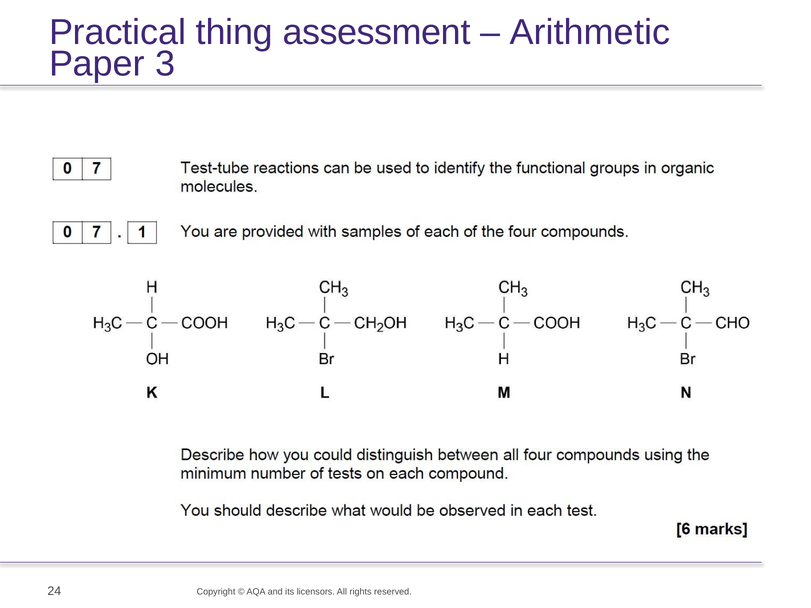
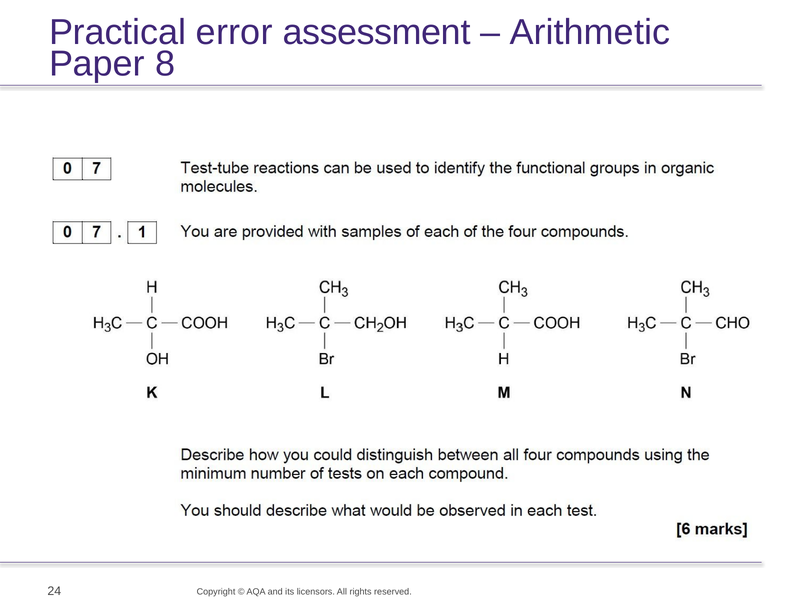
thing: thing -> error
3: 3 -> 8
